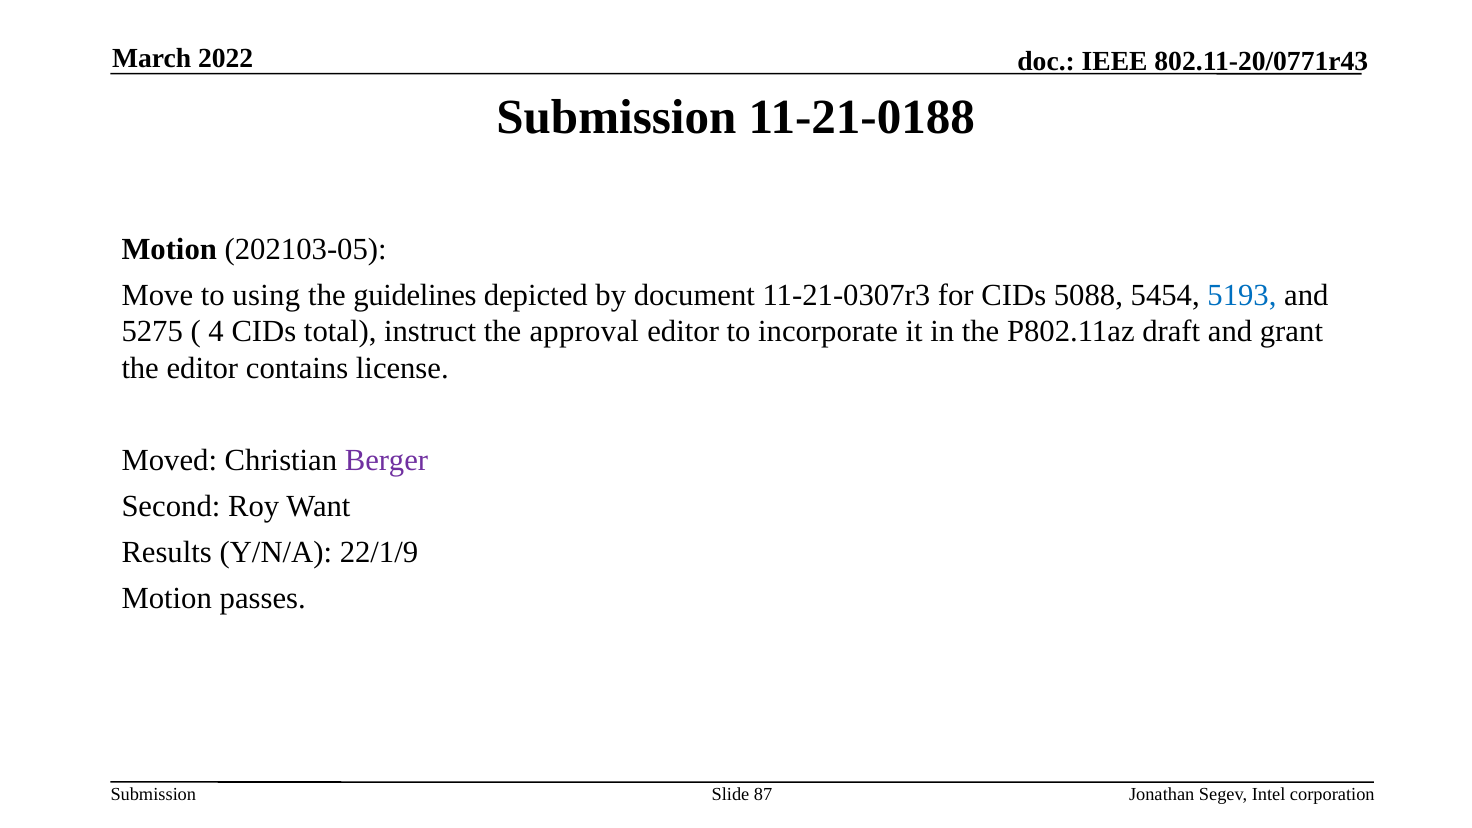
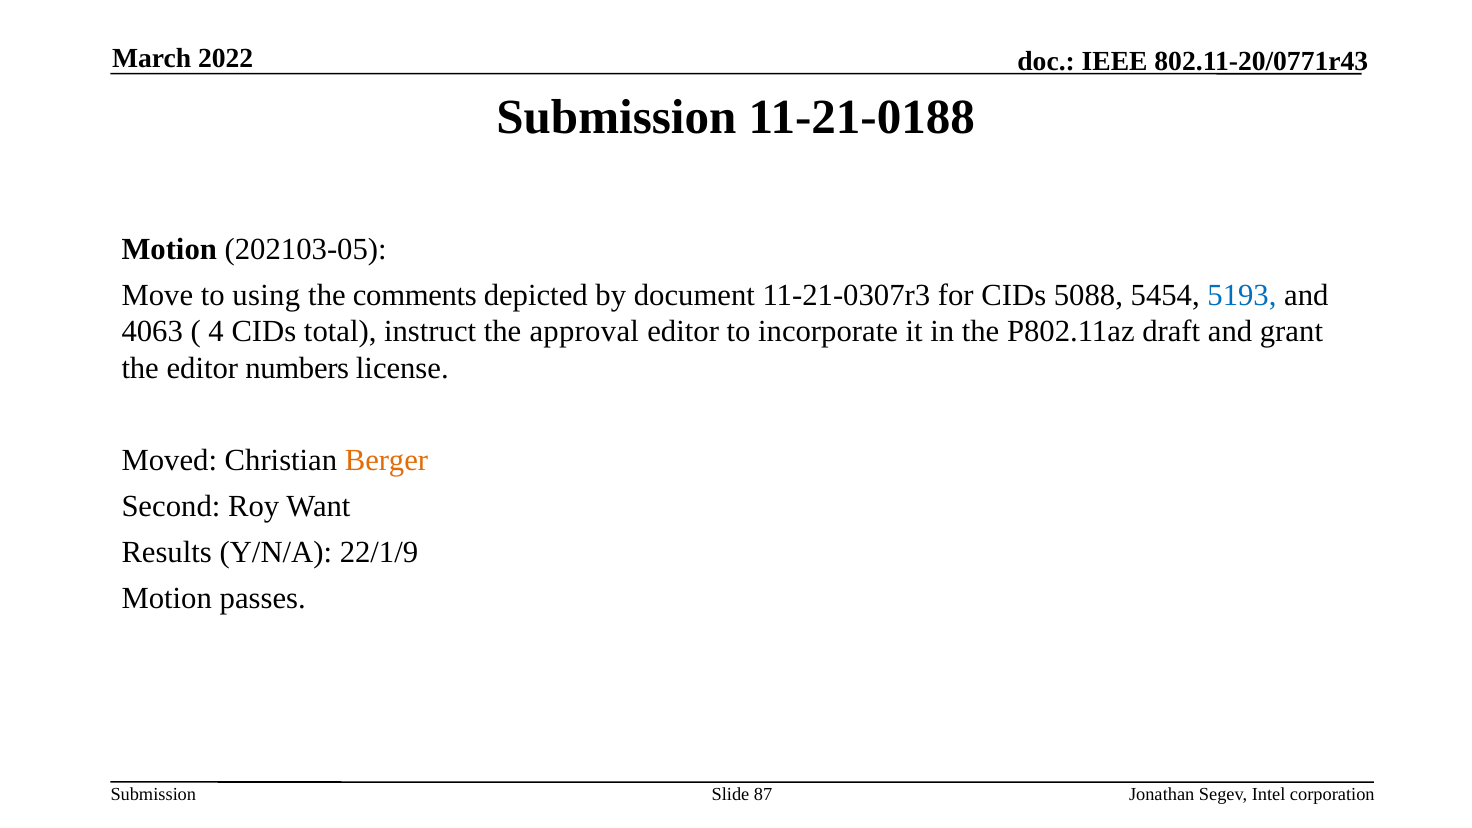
guidelines: guidelines -> comments
5275: 5275 -> 4063
contains: contains -> numbers
Berger colour: purple -> orange
